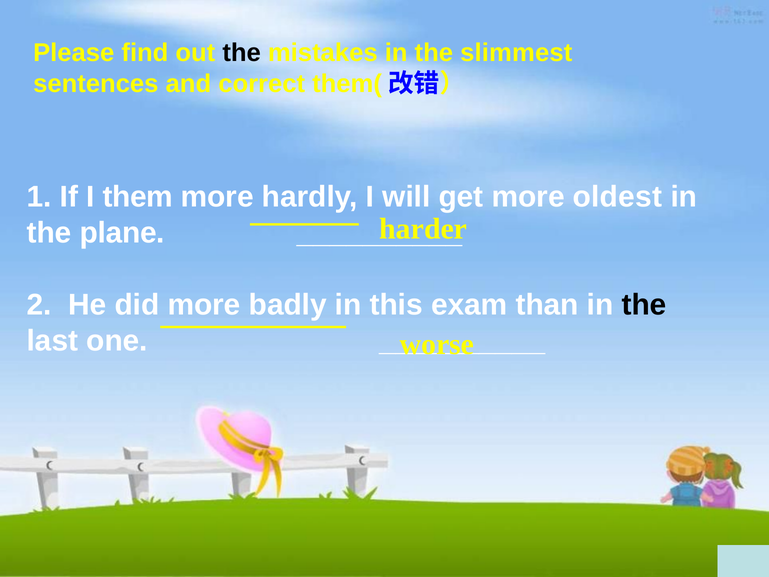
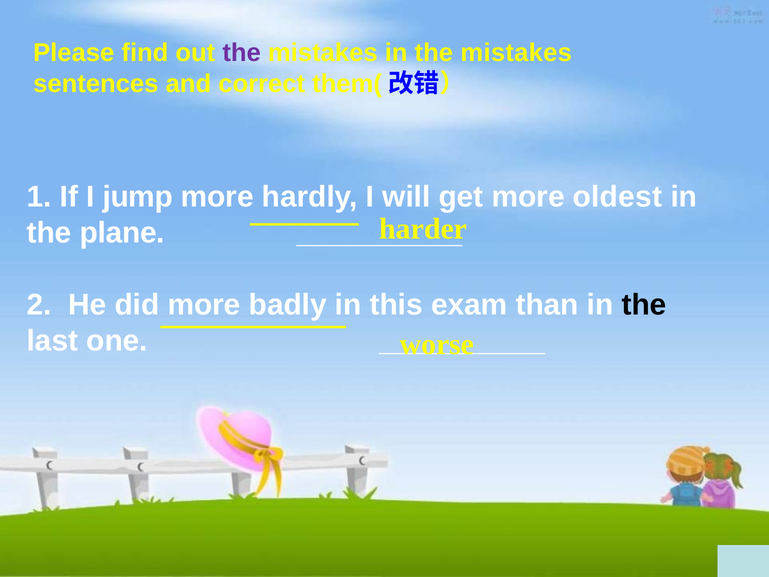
the at (242, 53) colour: black -> purple
in the slimmest: slimmest -> mistakes
them: them -> jump
